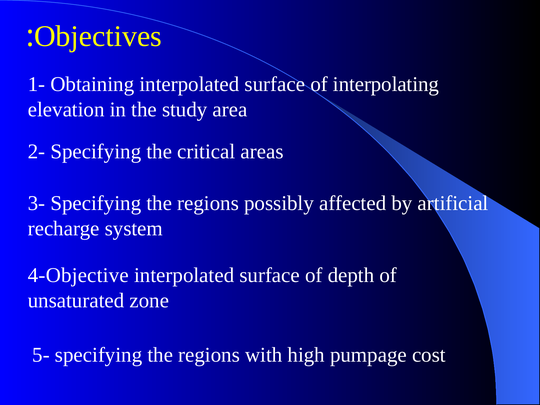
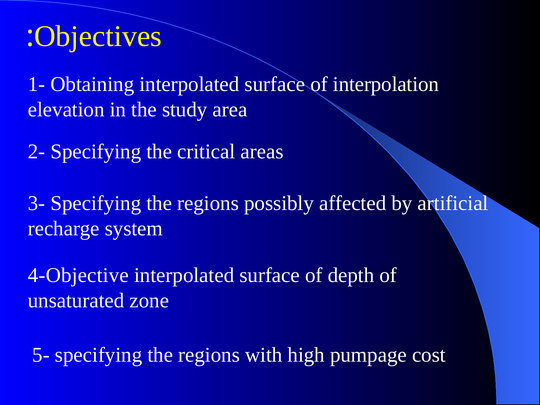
interpolating: interpolating -> interpolation
